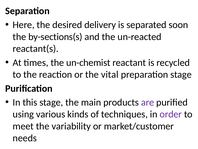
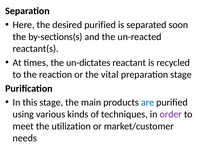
desired delivery: delivery -> purified
un-chemist: un-chemist -> un-dictates
are colour: purple -> blue
variability: variability -> utilization
